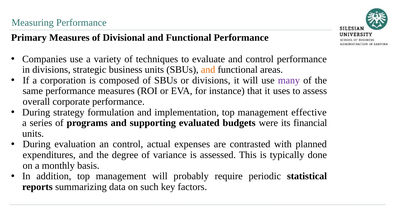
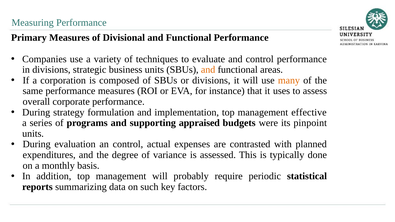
many colour: purple -> orange
evaluated: evaluated -> appraised
financial: financial -> pinpoint
